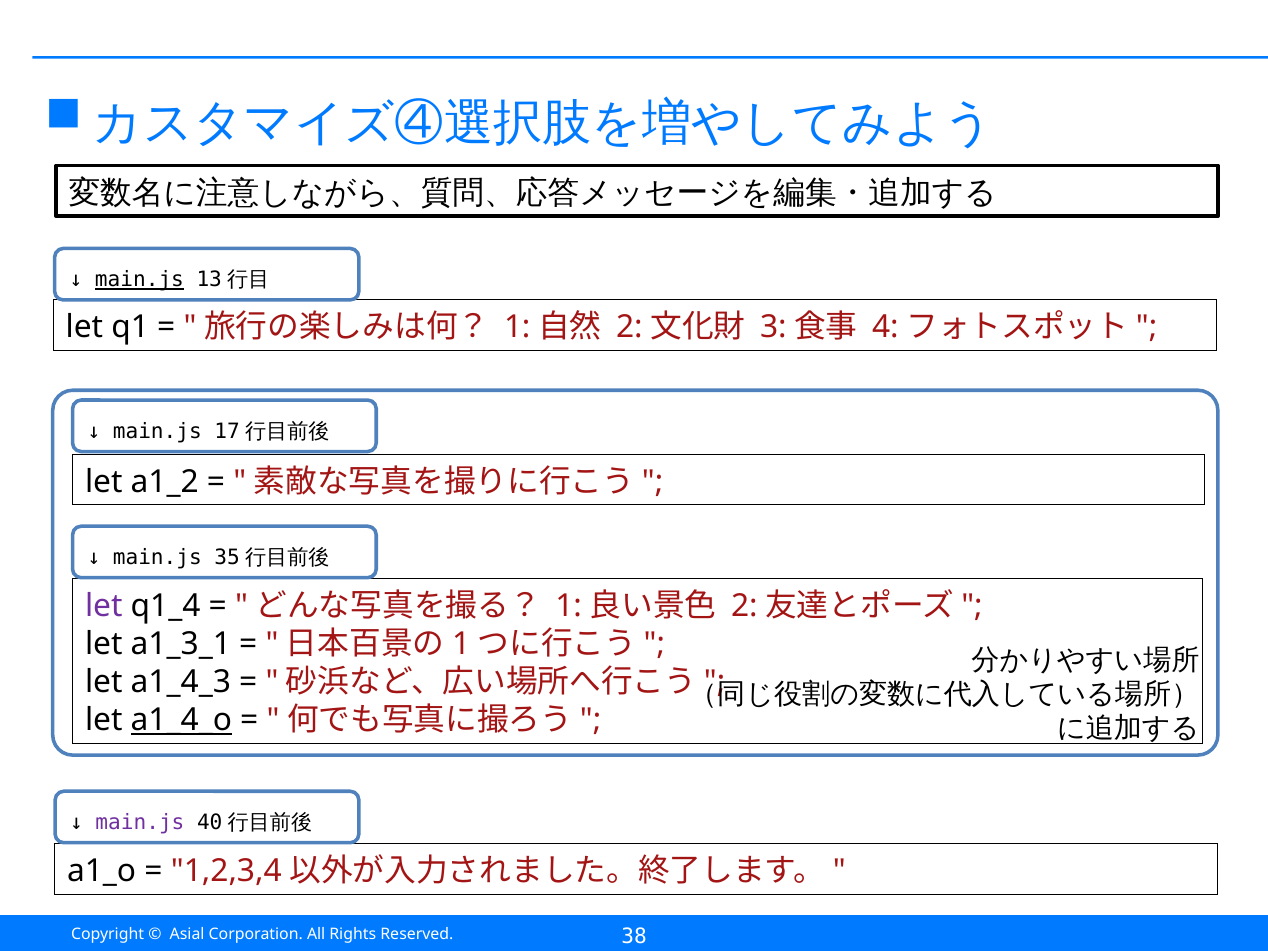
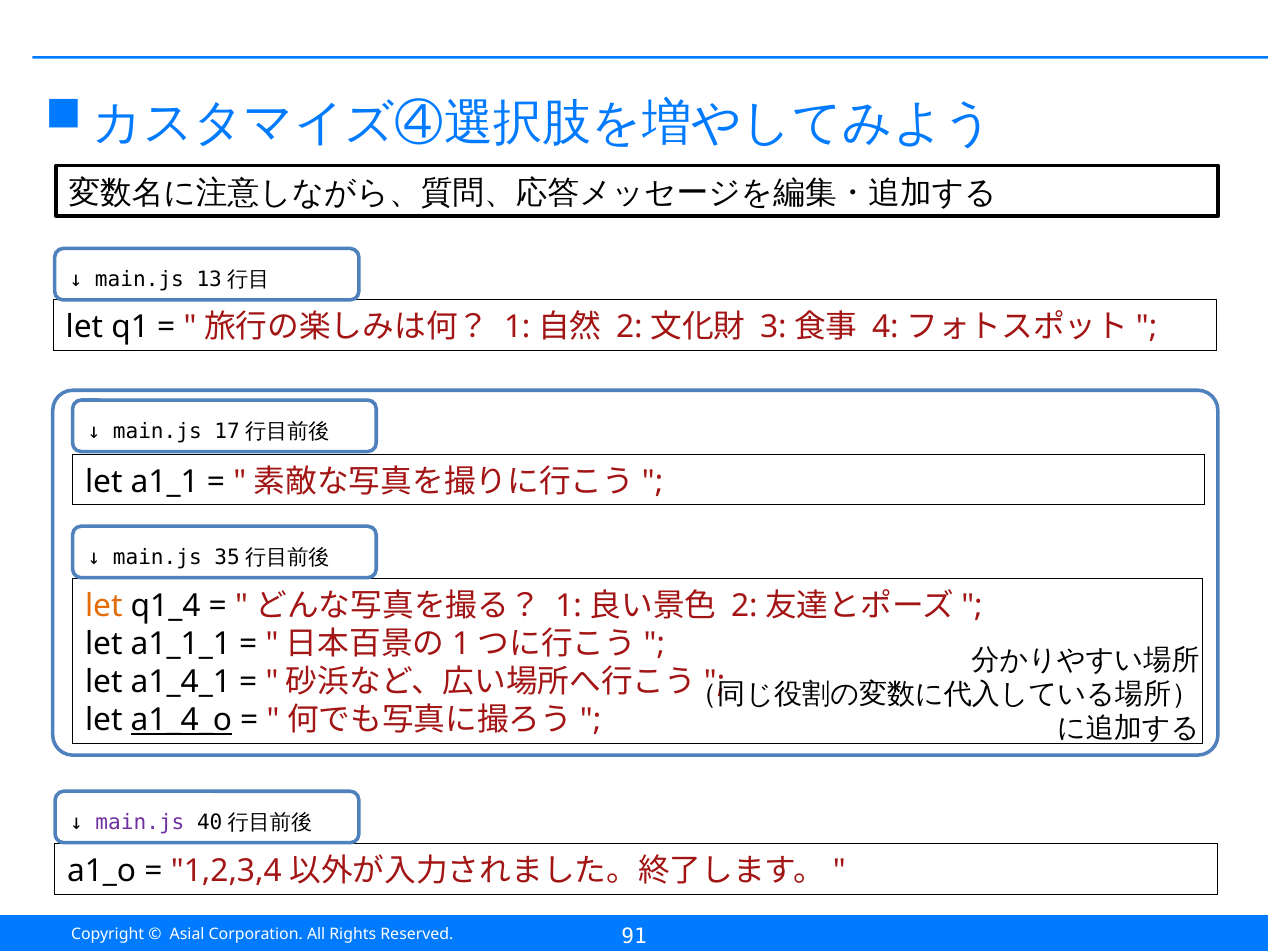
main.js at (139, 280) underline: present -> none
a1_2: a1_2 -> a1_1
let at (104, 606) colour: purple -> orange
a1_3_1: a1_3_1 -> a1_1_1
a1_4_3: a1_4_3 -> a1_4_1
38: 38 -> 91
